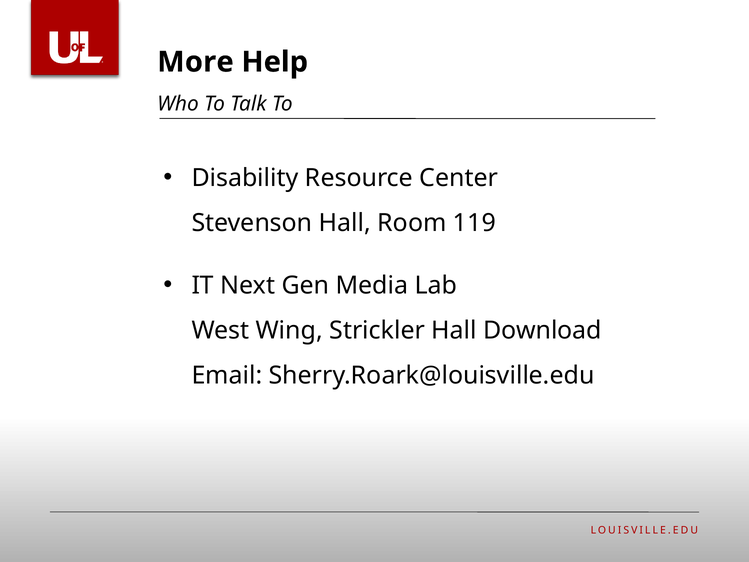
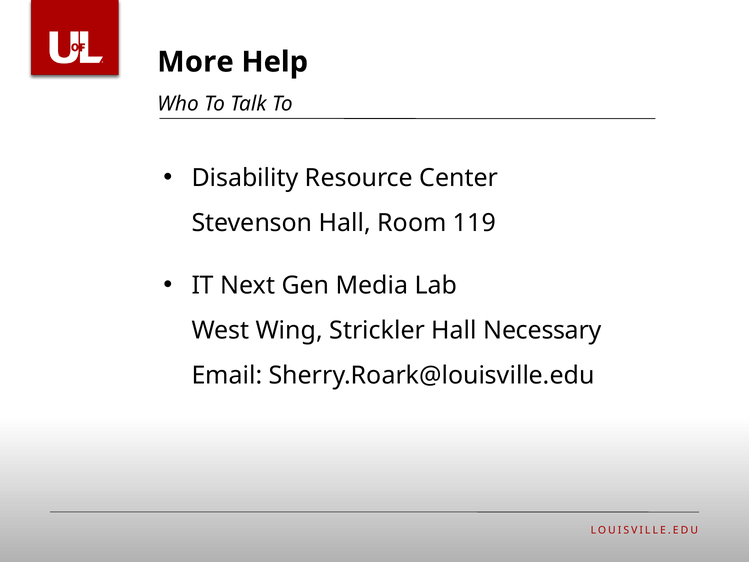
Download: Download -> Necessary
